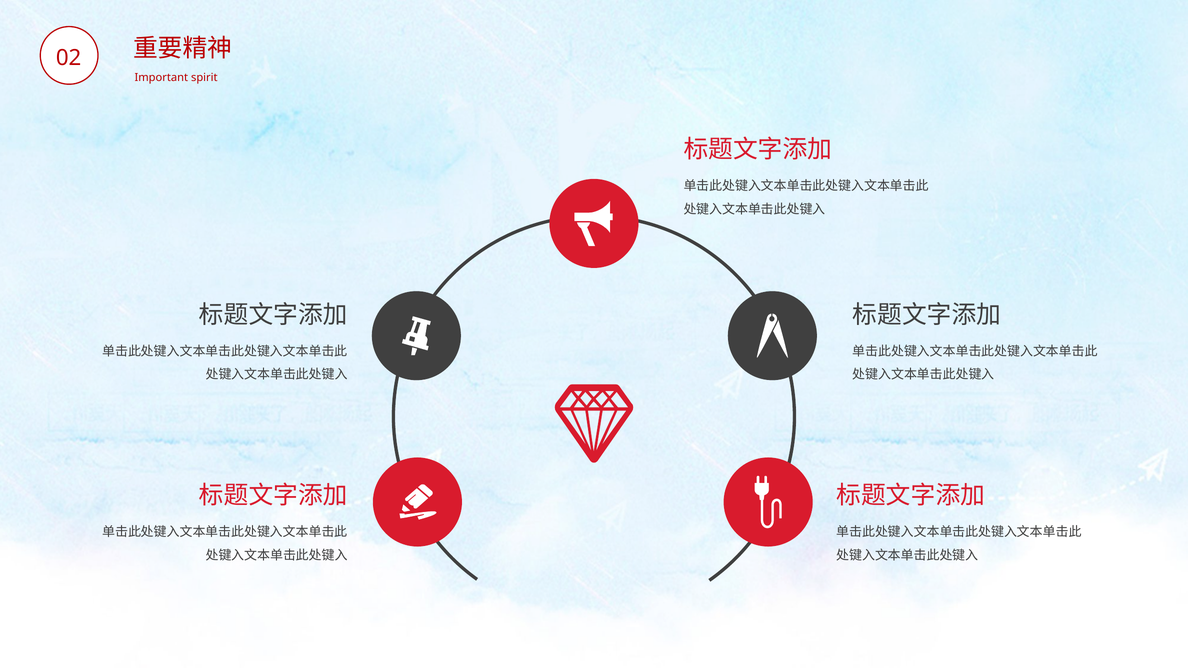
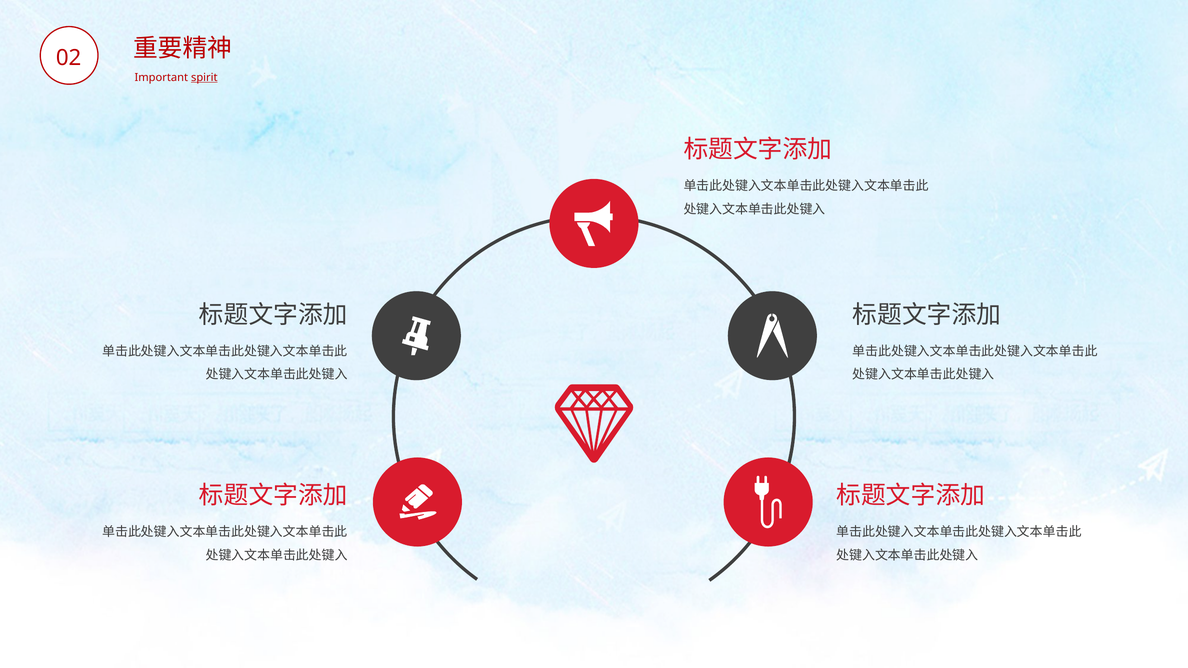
spirit underline: none -> present
